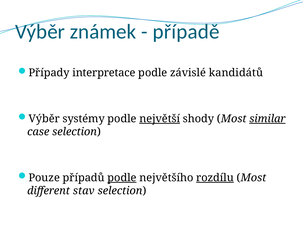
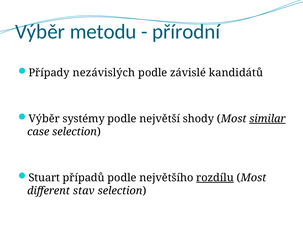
známek: známek -> metodu
případě: případě -> přírodní
interpretace: interpretace -> nezávislých
největší underline: present -> none
Pouze: Pouze -> Stuart
podle at (122, 178) underline: present -> none
